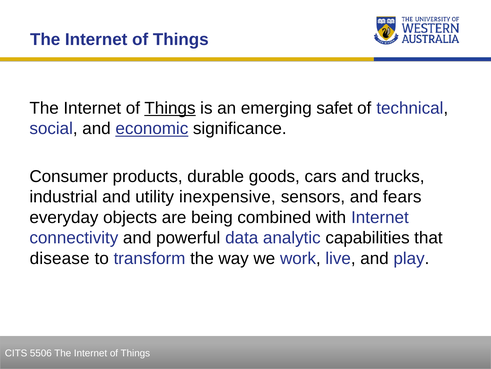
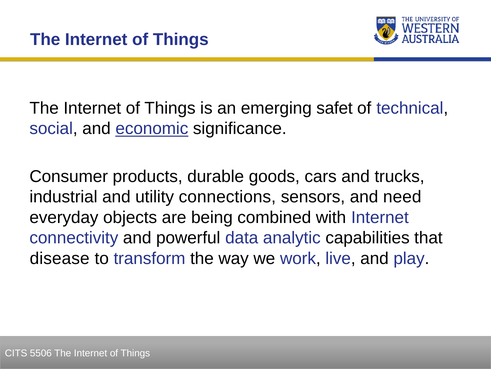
Things at (170, 108) underline: present -> none
inexpensive: inexpensive -> connections
fears: fears -> need
